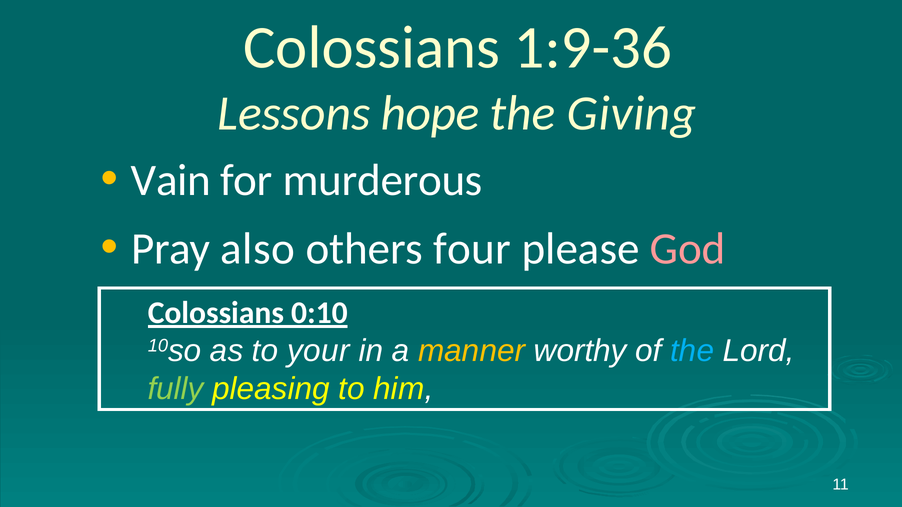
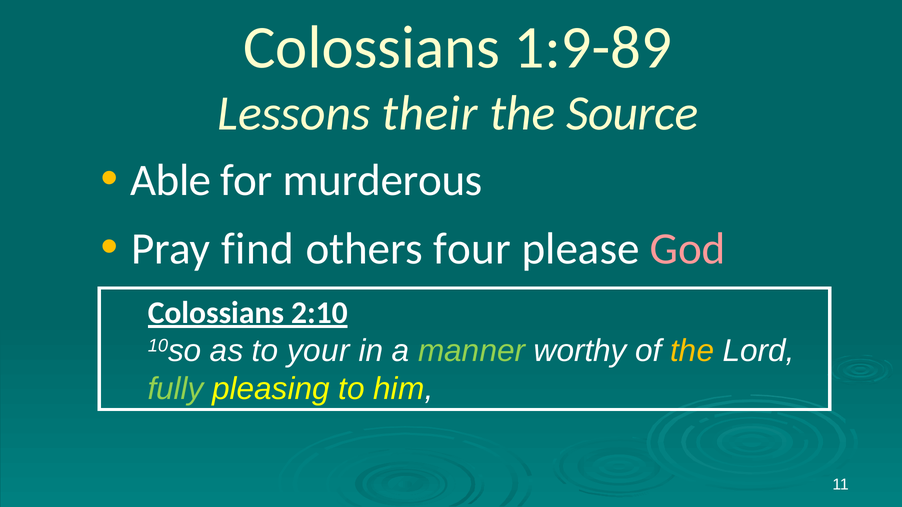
1:9-36: 1:9-36 -> 1:9-89
hope: hope -> their
Giving: Giving -> Source
Vain: Vain -> Able
also: also -> find
0:10: 0:10 -> 2:10
manner colour: yellow -> light green
the at (692, 351) colour: light blue -> yellow
